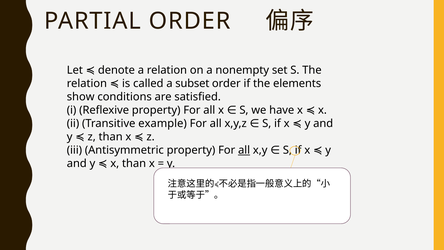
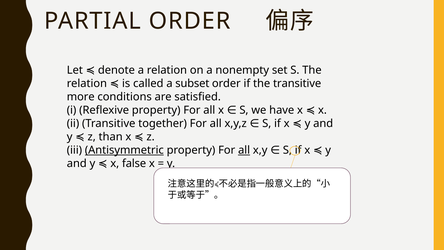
the elements: elements -> transitive
show: show -> more
example: example -> together
Antisymmetric underline: none -> present
x than: than -> false
